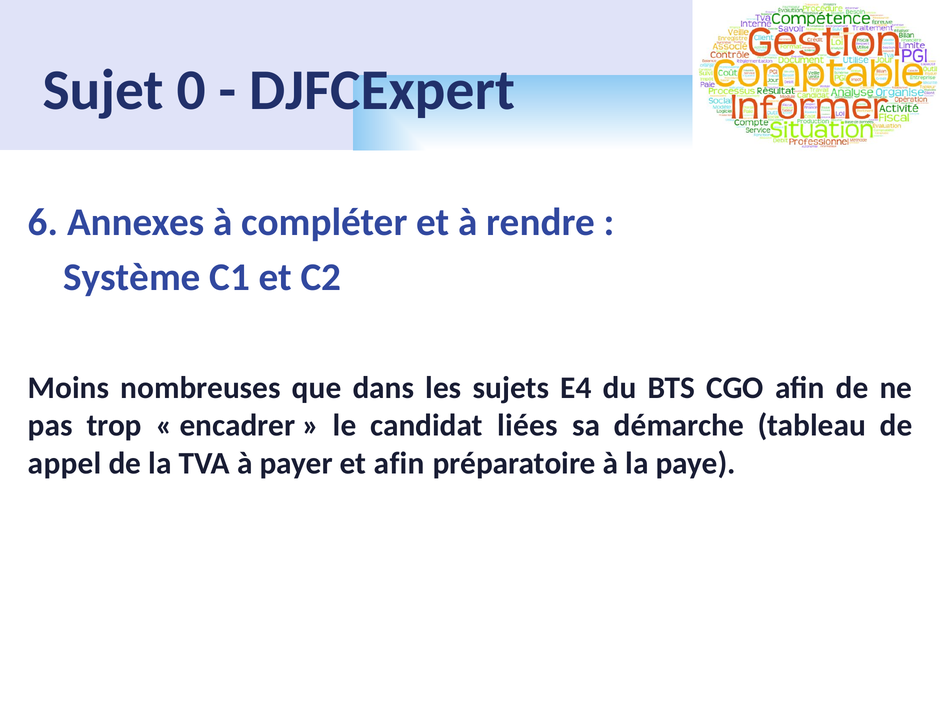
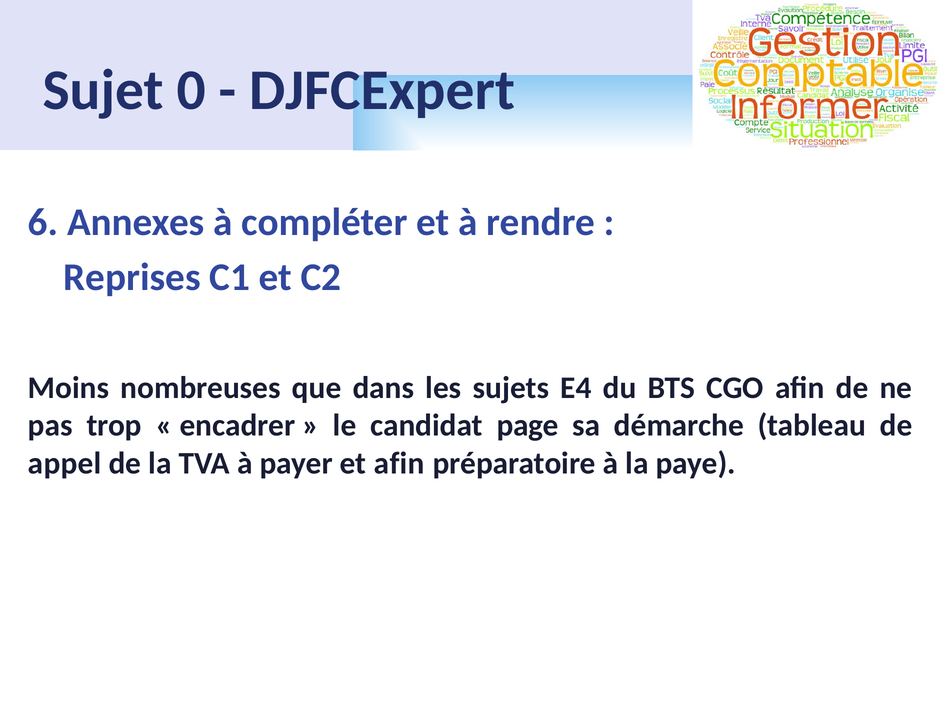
Système: Système -> Reprises
liées: liées -> page
